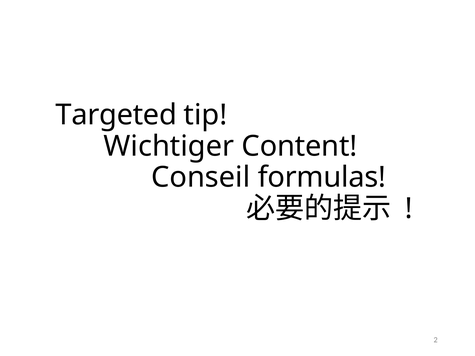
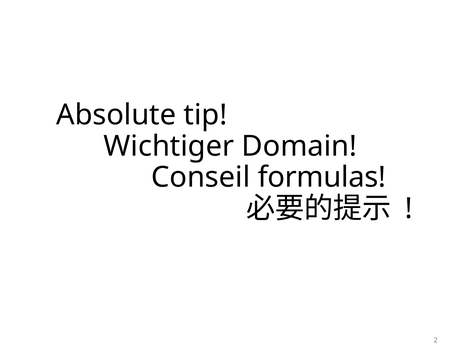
Targeted: Targeted -> Absolute
Content: Content -> Domain
